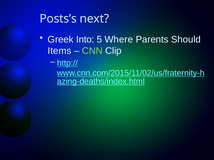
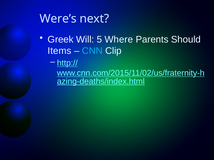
Posts’s: Posts’s -> Were’s
Into: Into -> Will
CNN colour: light green -> light blue
